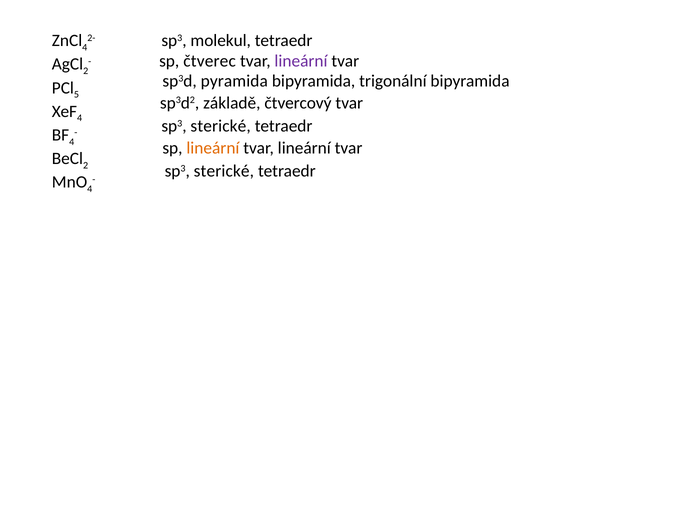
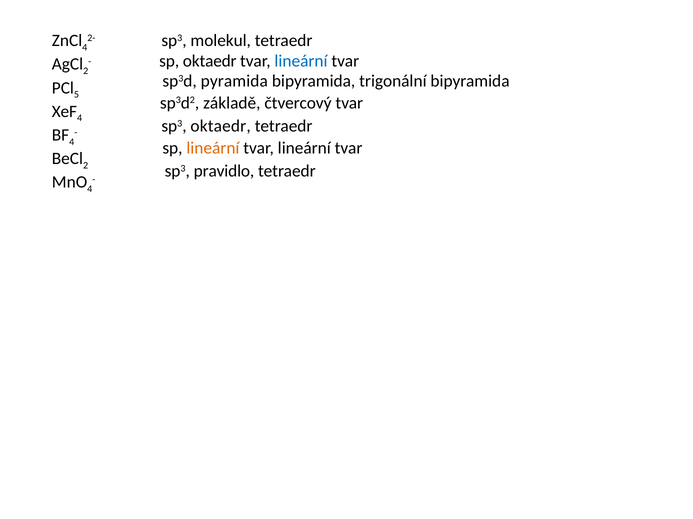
sp čtverec: čtverec -> oktaedr
lineární at (301, 61) colour: purple -> blue
sterické at (221, 126): sterické -> oktaedr
sterické at (224, 171): sterické -> pravidlo
